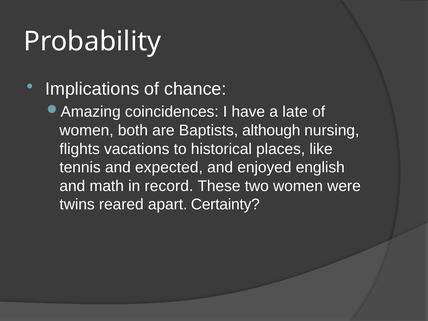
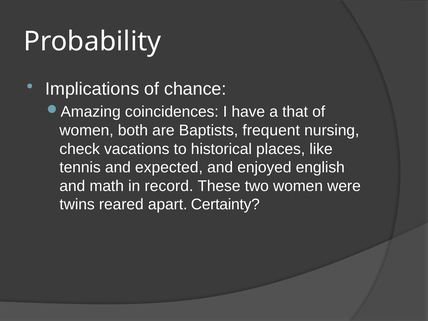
late: late -> that
although: although -> frequent
flights: flights -> check
